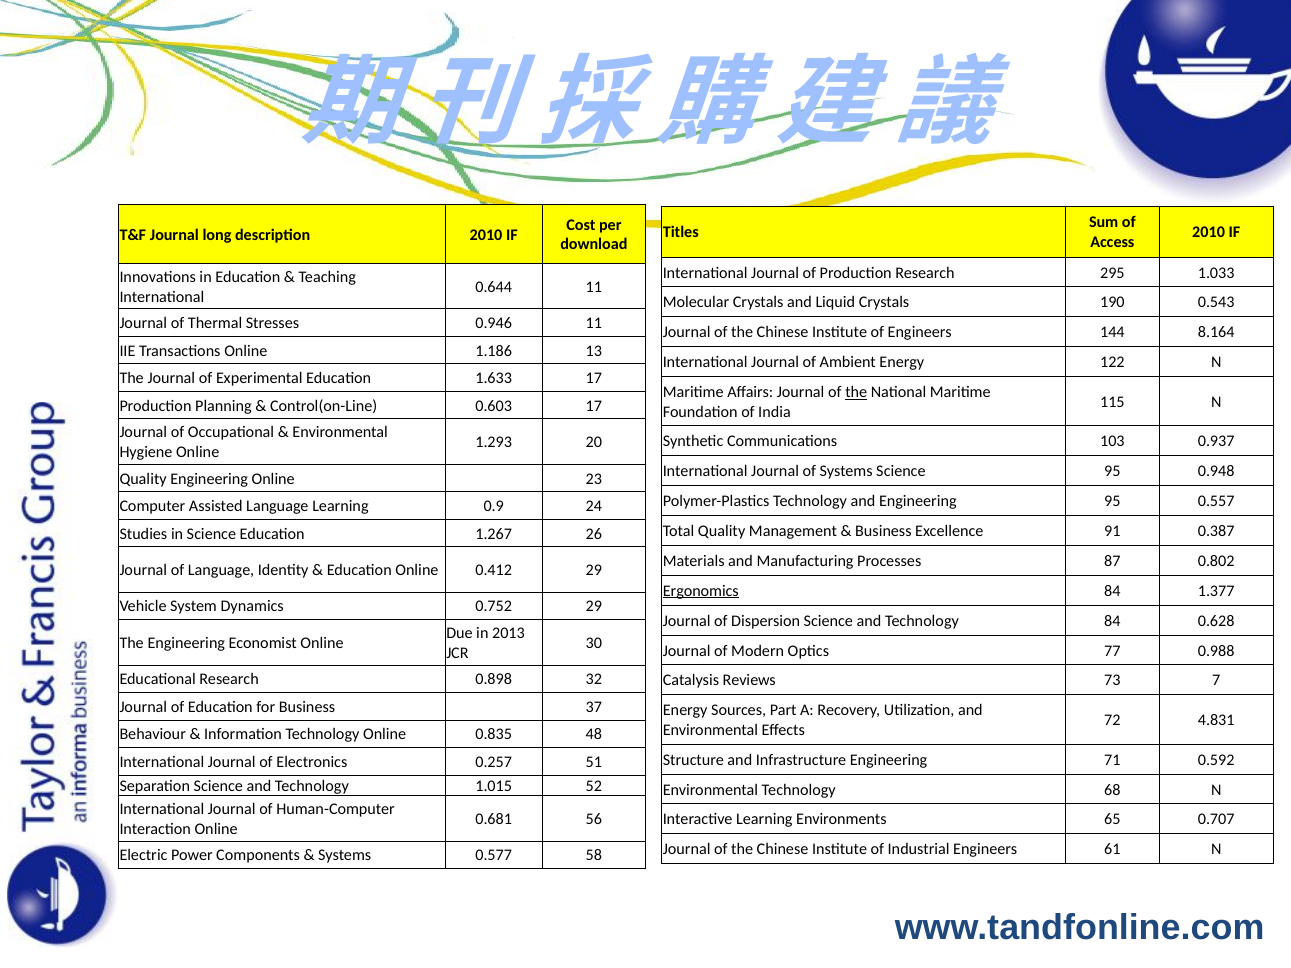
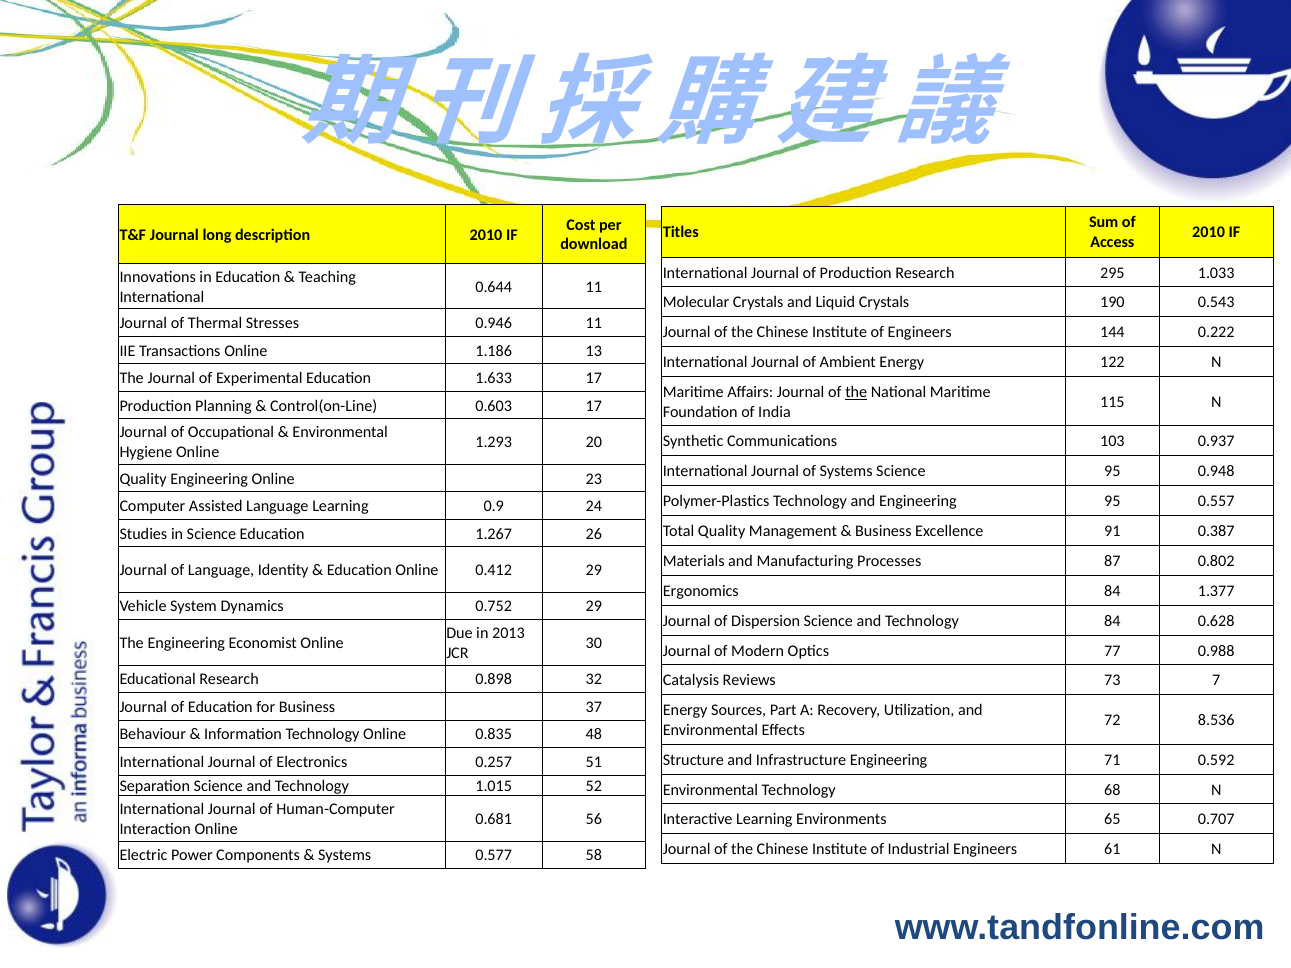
8.164: 8.164 -> 0.222
Ergonomics underline: present -> none
4.831: 4.831 -> 8.536
